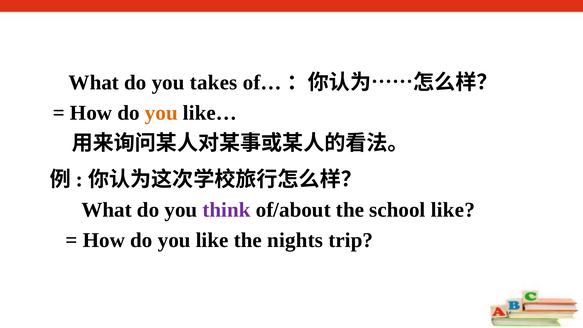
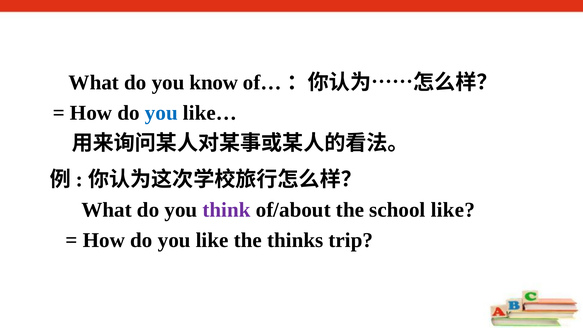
takes: takes -> know
you at (161, 113) colour: orange -> blue
nights: nights -> thinks
